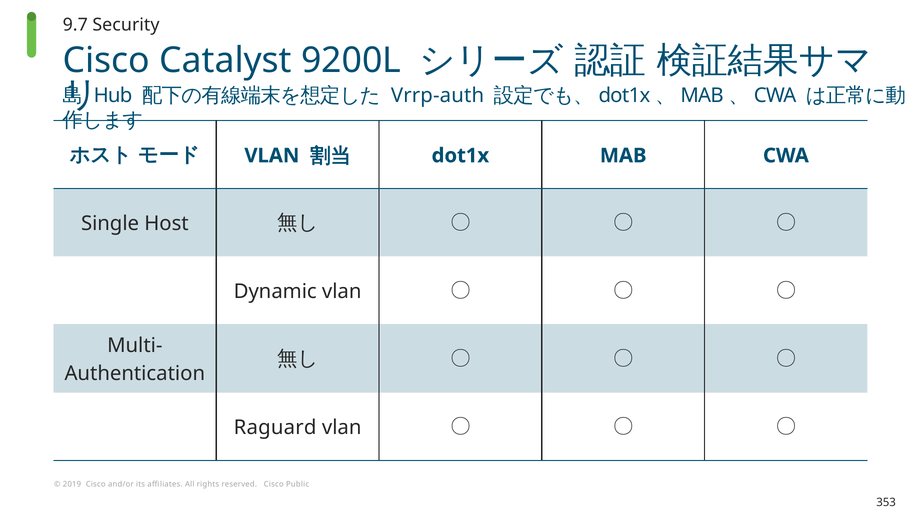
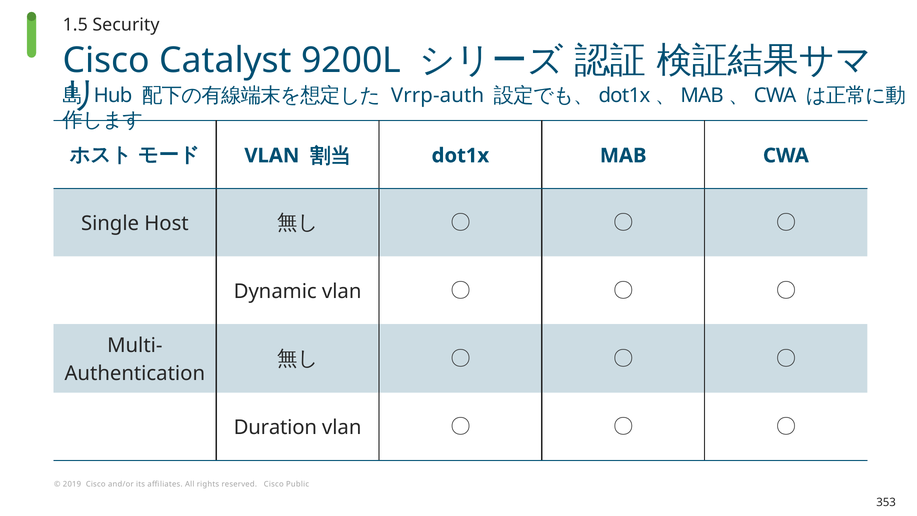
9.7: 9.7 -> 1.5
Raguard: Raguard -> Duration
